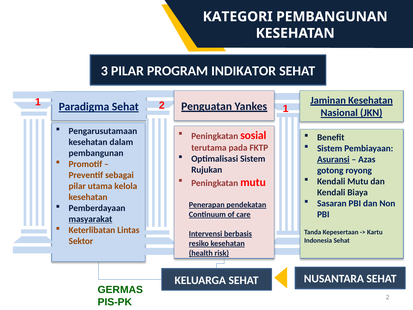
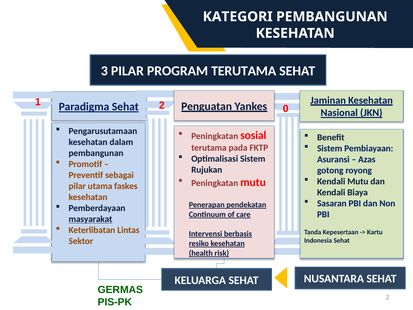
PROGRAM INDIKATOR: INDIKATOR -> TERUTAMA
1 2 1: 1 -> 0
Asuransi underline: present -> none
kelola: kelola -> faskes
